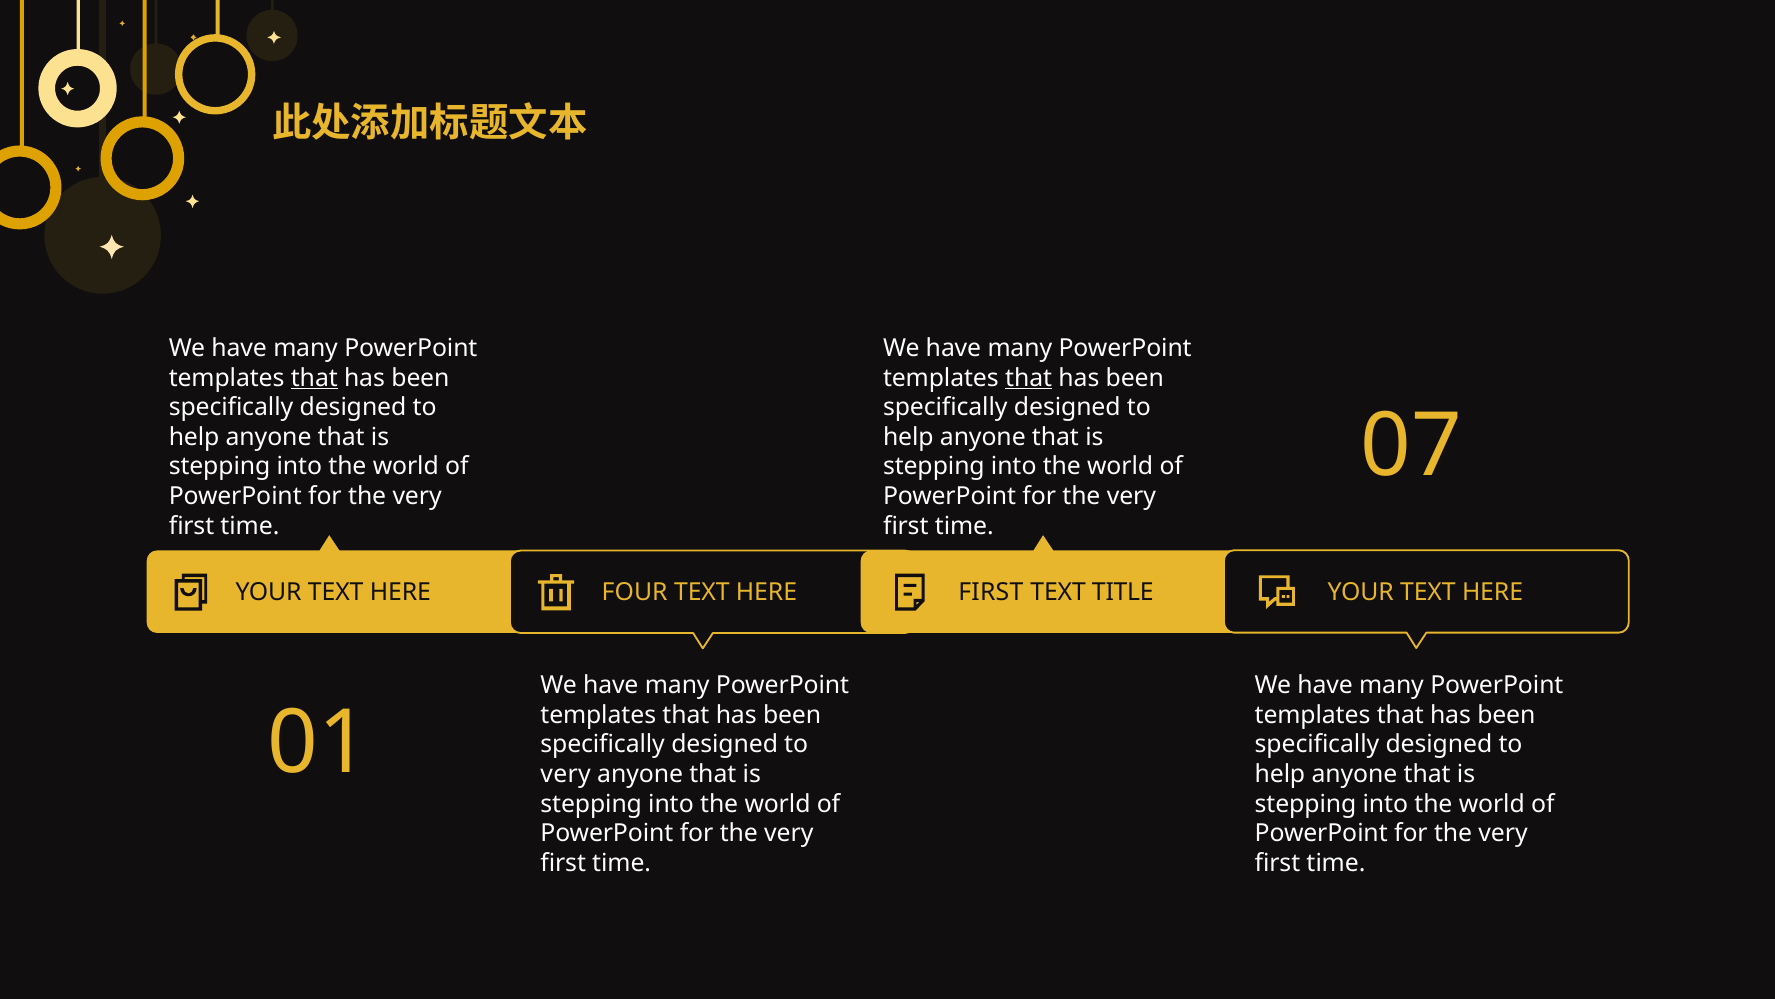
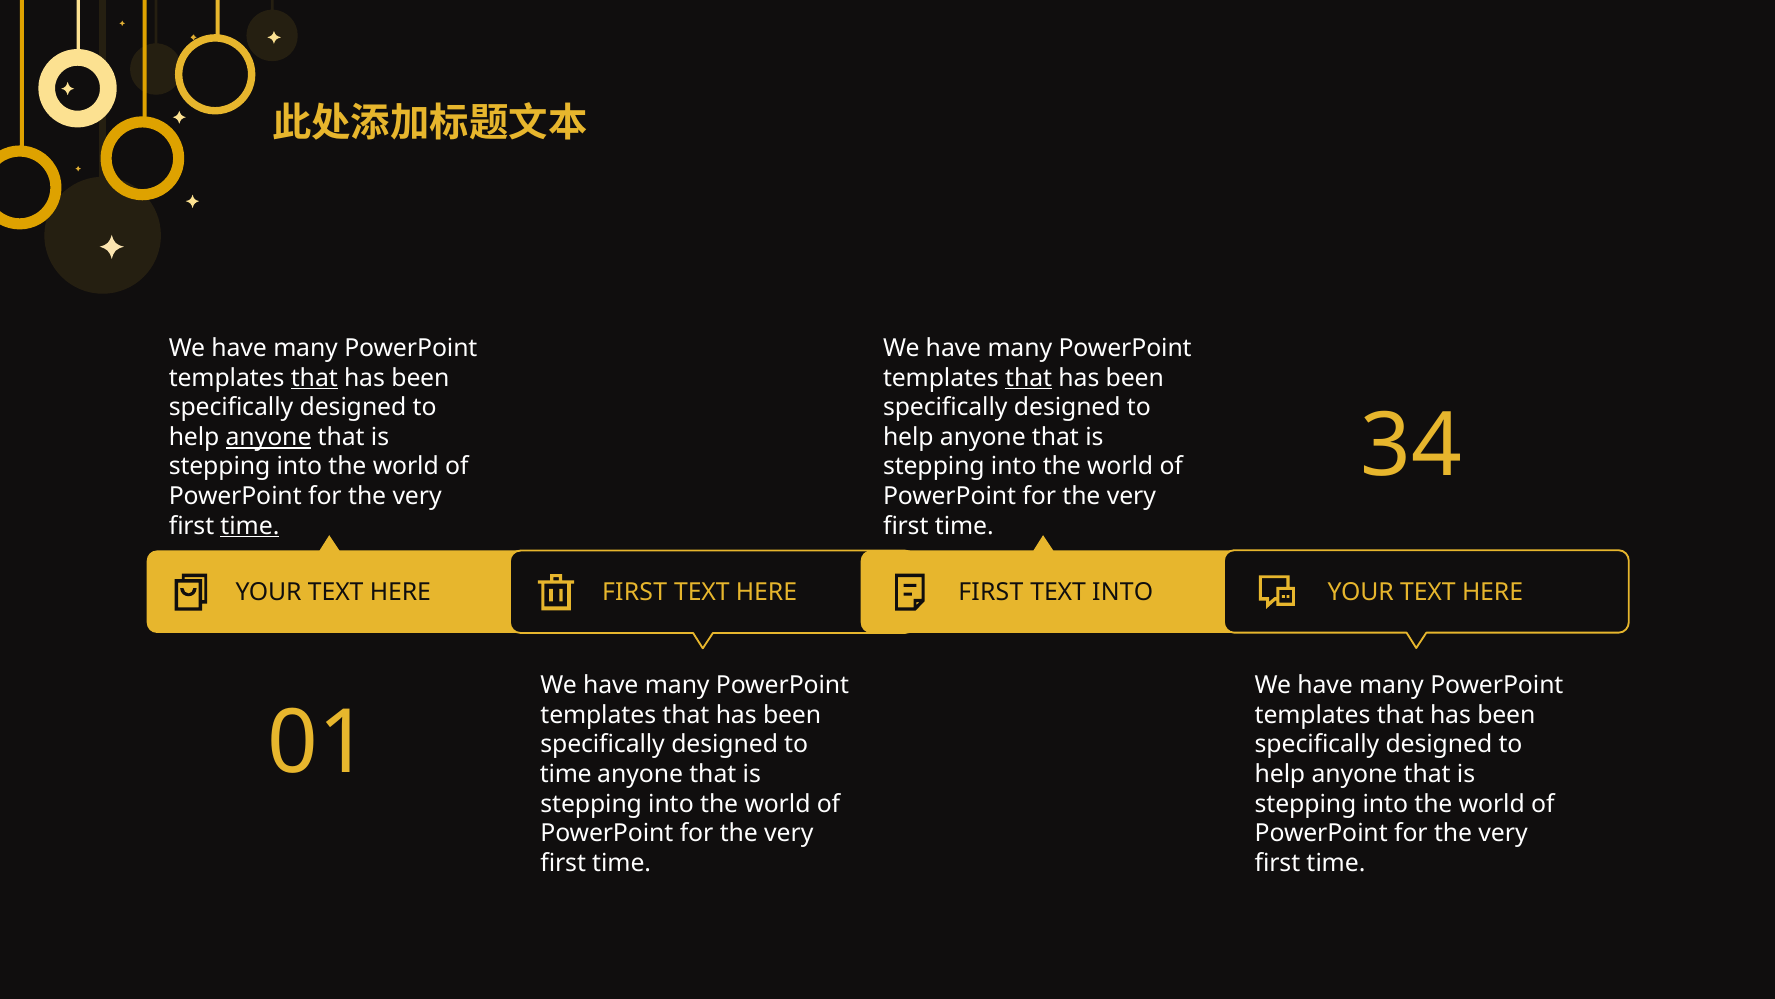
07: 07 -> 34
anyone at (269, 437) underline: none -> present
time at (250, 526) underline: none -> present
YOUR TEXT HERE FOUR: FOUR -> FIRST
TEXT TITLE: TITLE -> INTO
very at (566, 774): very -> time
